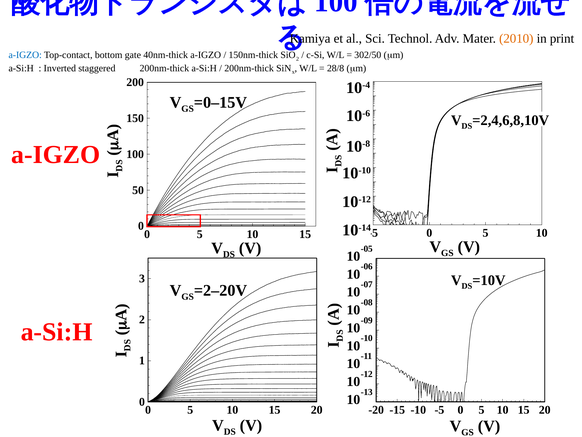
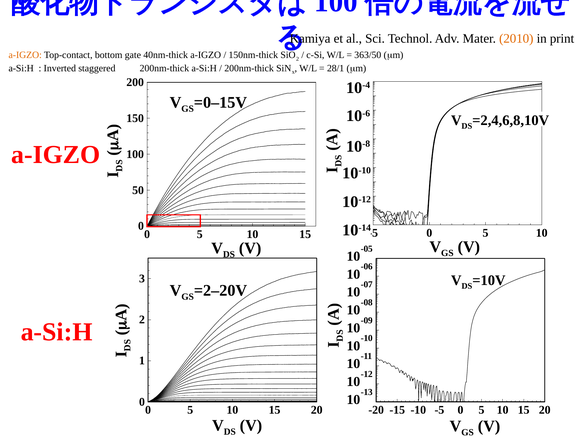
a-IGZO at (25, 55) colour: blue -> orange
302/50: 302/50 -> 363/50
28/8: 28/8 -> 28/1
